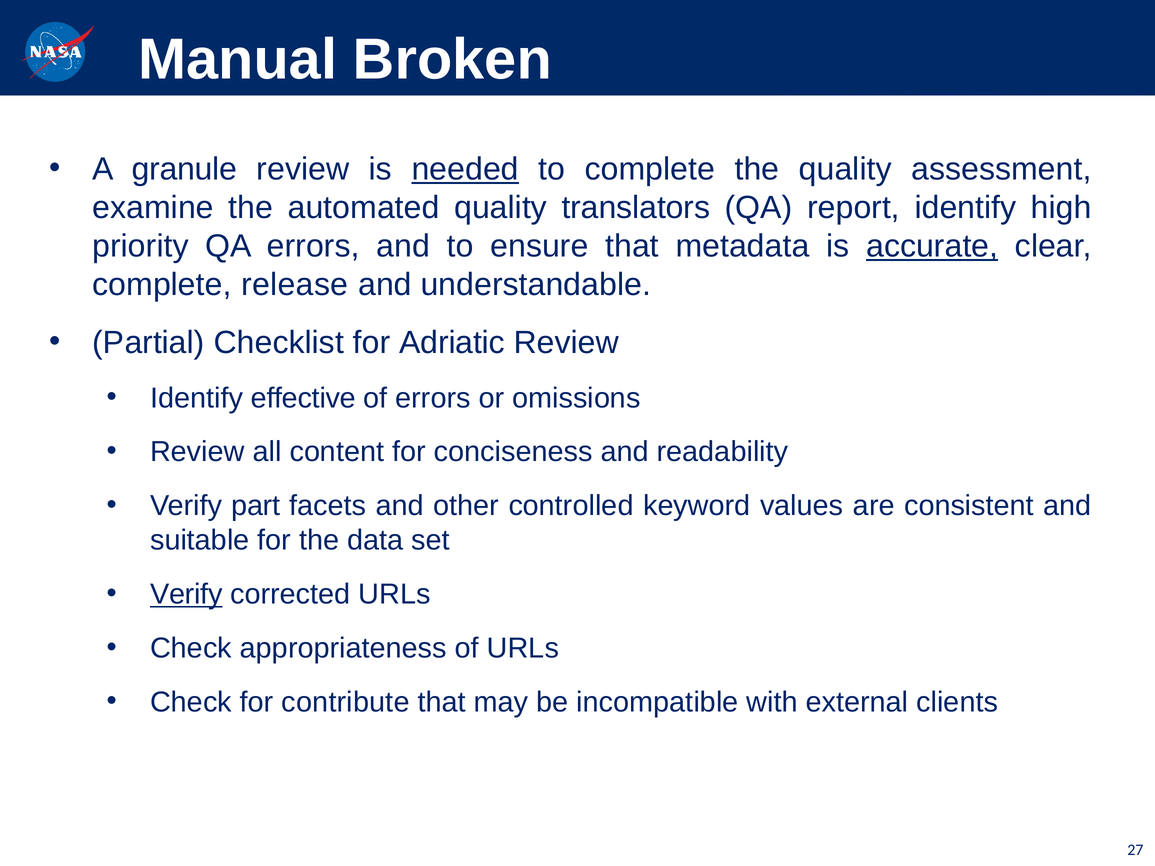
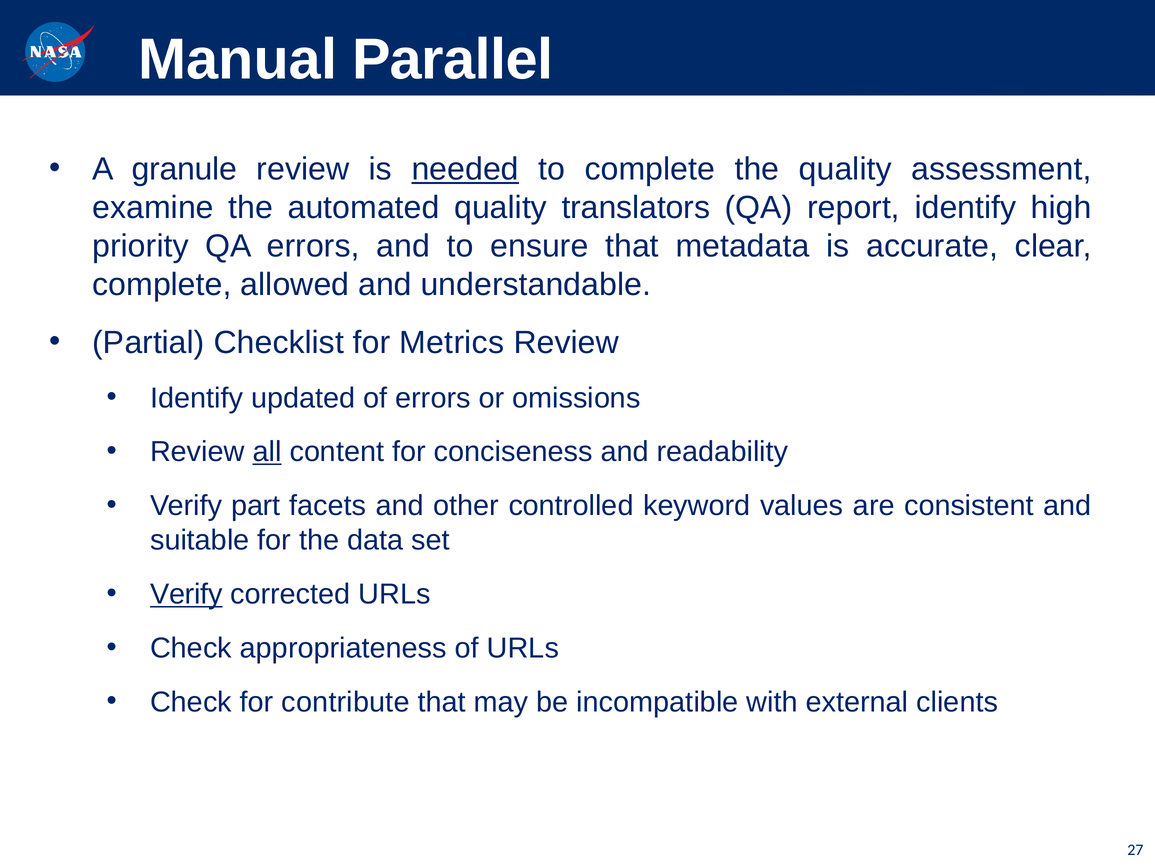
Broken: Broken -> Parallel
accurate underline: present -> none
release: release -> allowed
Adriatic: Adriatic -> Metrics
effective: effective -> updated
all underline: none -> present
